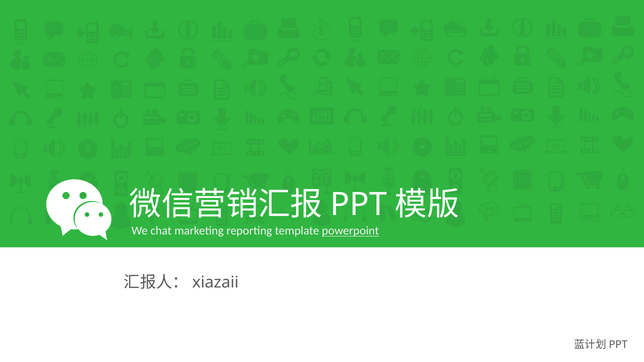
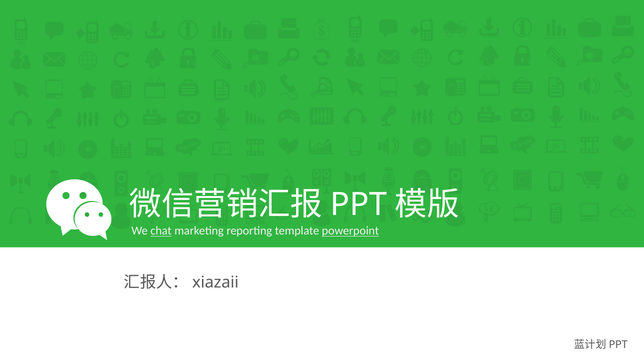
chat underline: none -> present
